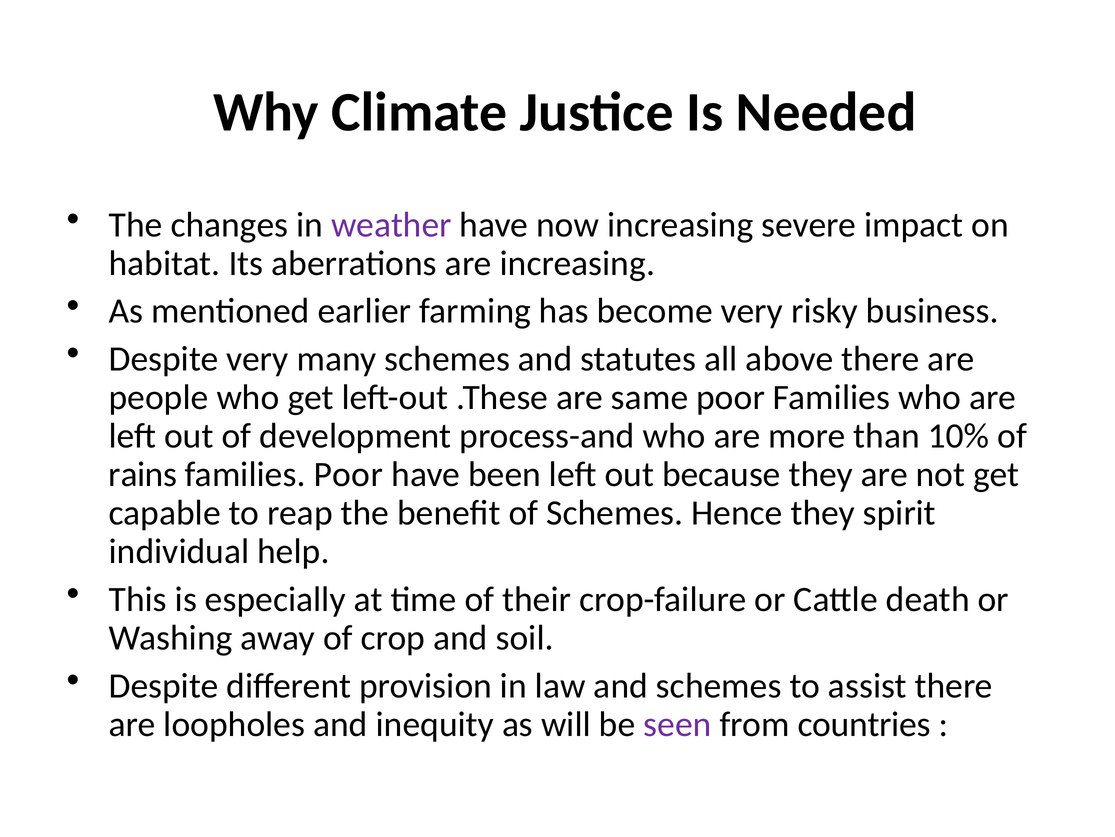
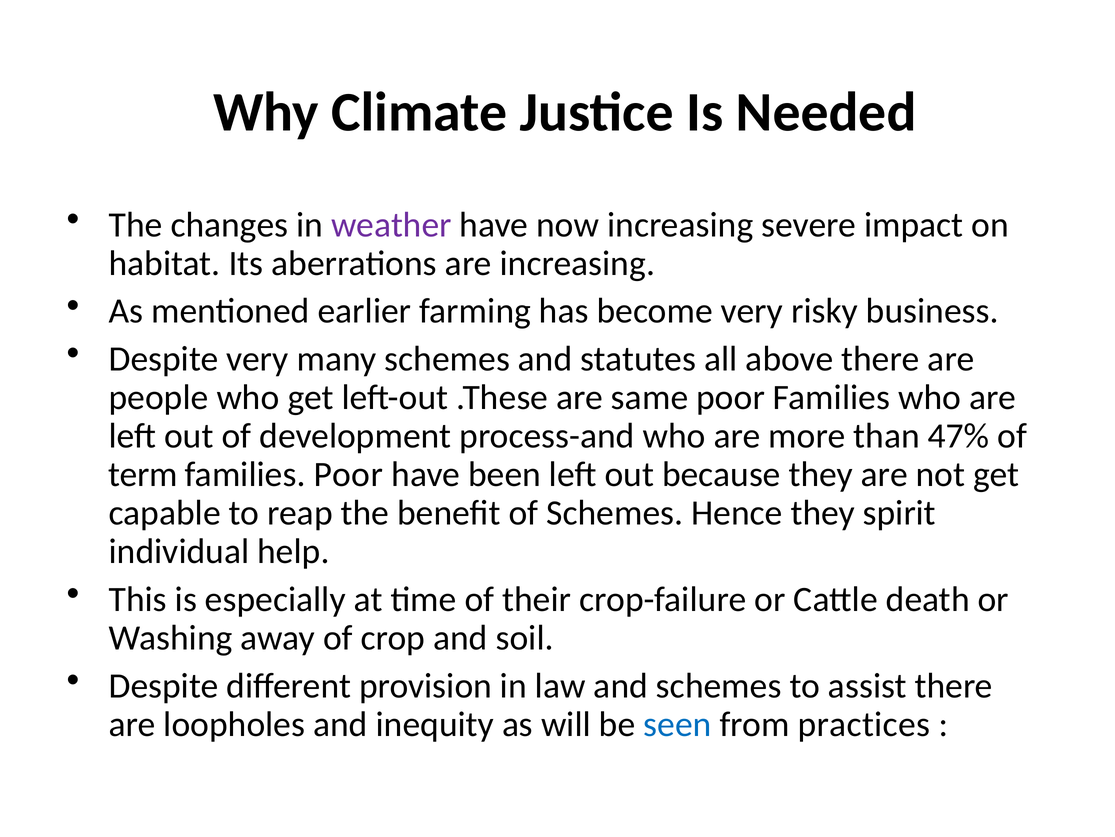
10%: 10% -> 47%
rains: rains -> term
seen colour: purple -> blue
countries: countries -> practices
